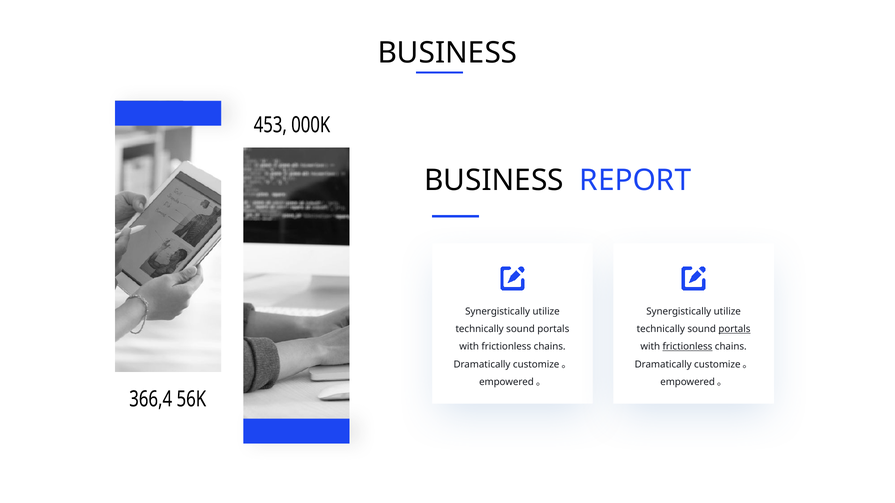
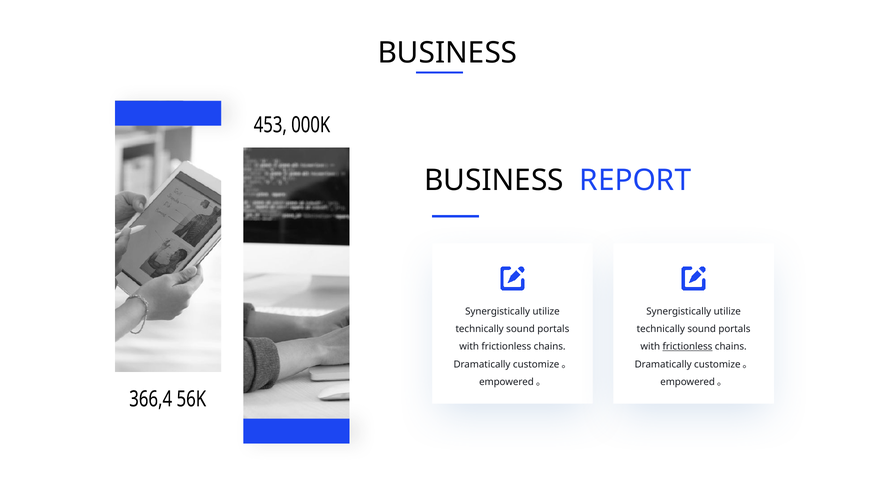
portals at (734, 329) underline: present -> none
